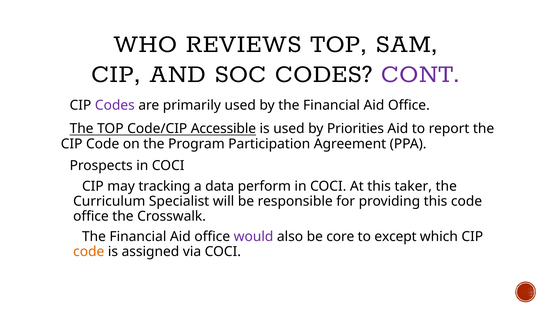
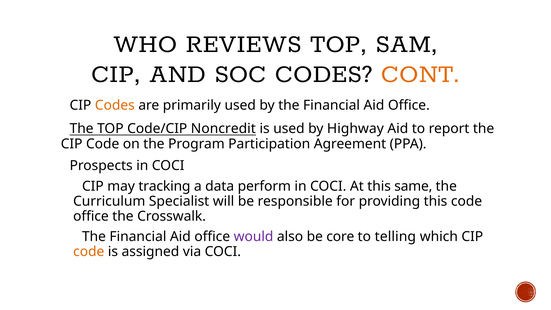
CONT colour: purple -> orange
Codes at (115, 105) colour: purple -> orange
Accessible: Accessible -> Noncredit
Priorities: Priorities -> Highway
taker: taker -> same
except: except -> telling
